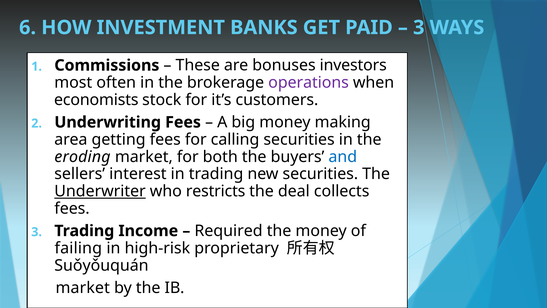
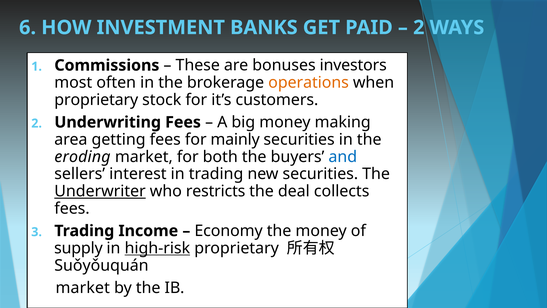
3 at (419, 28): 3 -> 2
operations colour: purple -> orange
economists at (96, 100): economists -> proprietary
calling: calling -> mainly
Required: Required -> Economy
failing: failing -> supply
high-risk underline: none -> present
